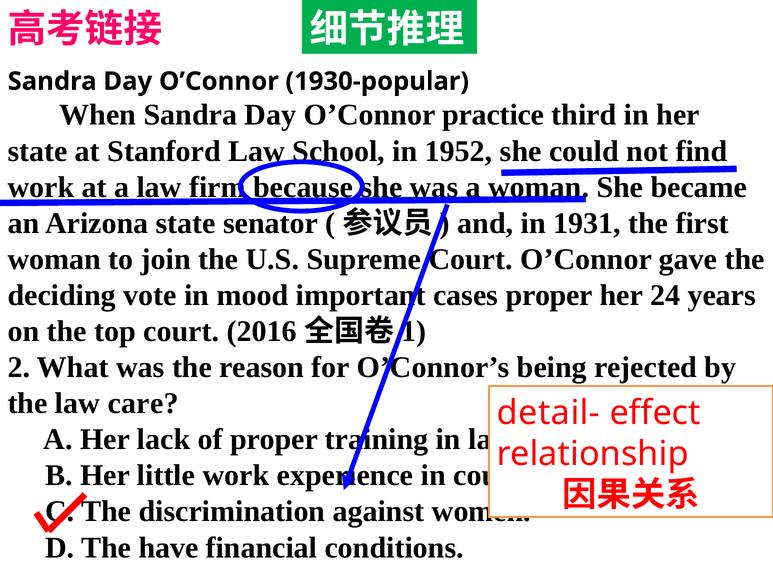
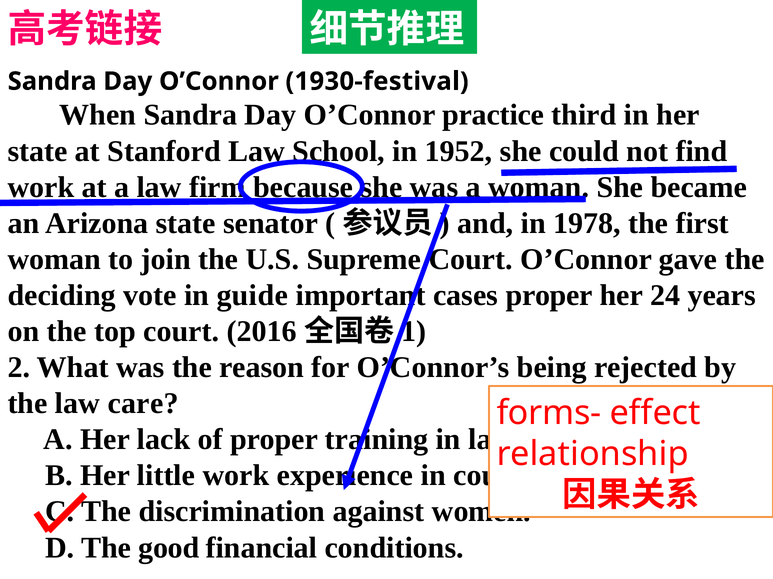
1930-popular: 1930-popular -> 1930-festival
1931: 1931 -> 1978
mood: mood -> guide
detail-: detail- -> forms-
have: have -> good
